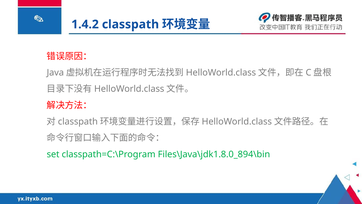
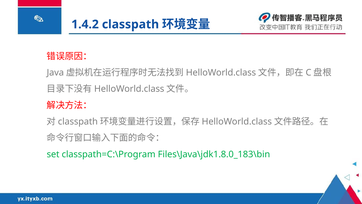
Files\Java\jdk1.8.0_894\bin: Files\Java\jdk1.8.0_894\bin -> Files\Java\jdk1.8.0_183\bin
